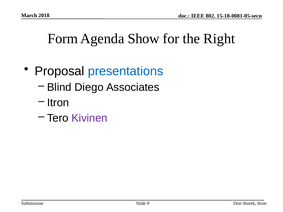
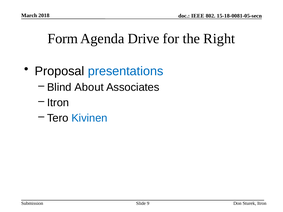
Show: Show -> Drive
Diego: Diego -> About
Kivinen colour: purple -> blue
